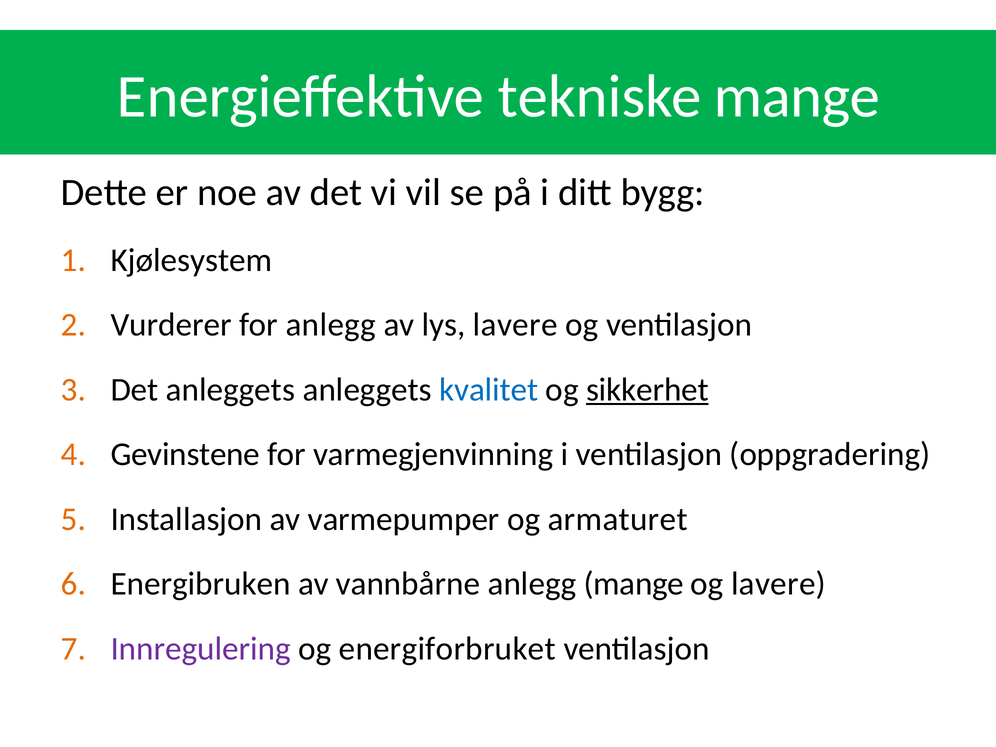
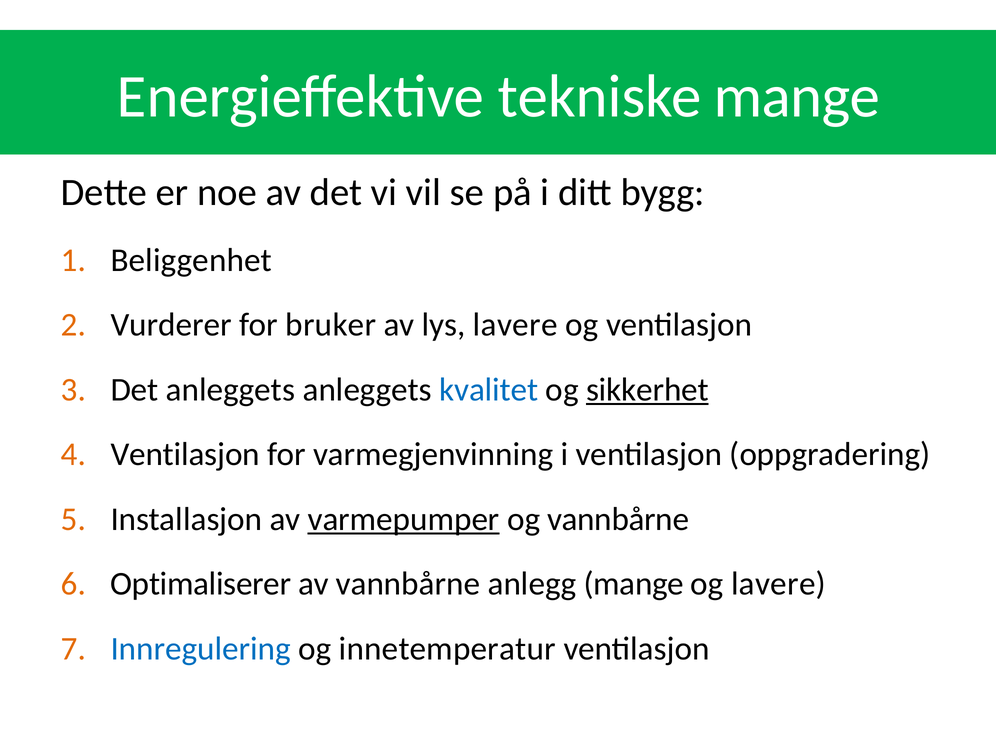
Kjølesystem: Kjølesystem -> Beliggenhet
for anlegg: anlegg -> bruker
Gevinstene at (185, 454): Gevinstene -> Ventilasjon
varmepumper underline: none -> present
og armaturet: armaturet -> vannbårne
Energibruken: Energibruken -> Optimaliserer
Innregulering colour: purple -> blue
energiforbruket: energiforbruket -> innetemperatur
